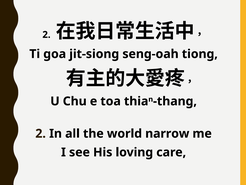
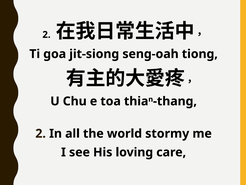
narrow: narrow -> stormy
